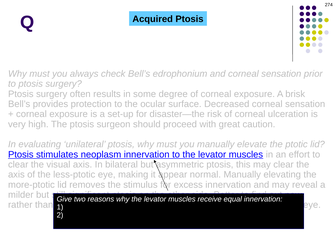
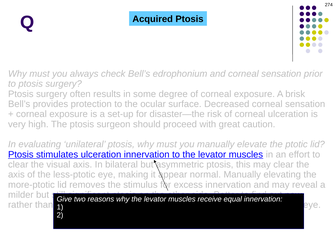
stimulates neoplasm: neoplasm -> ulceration
